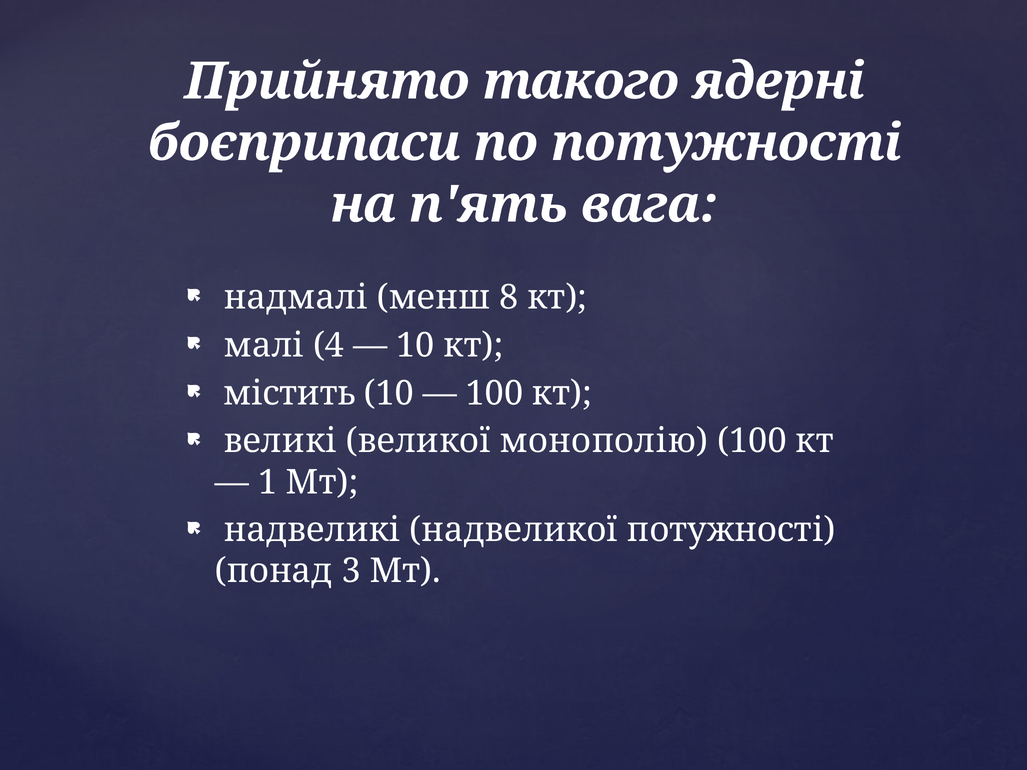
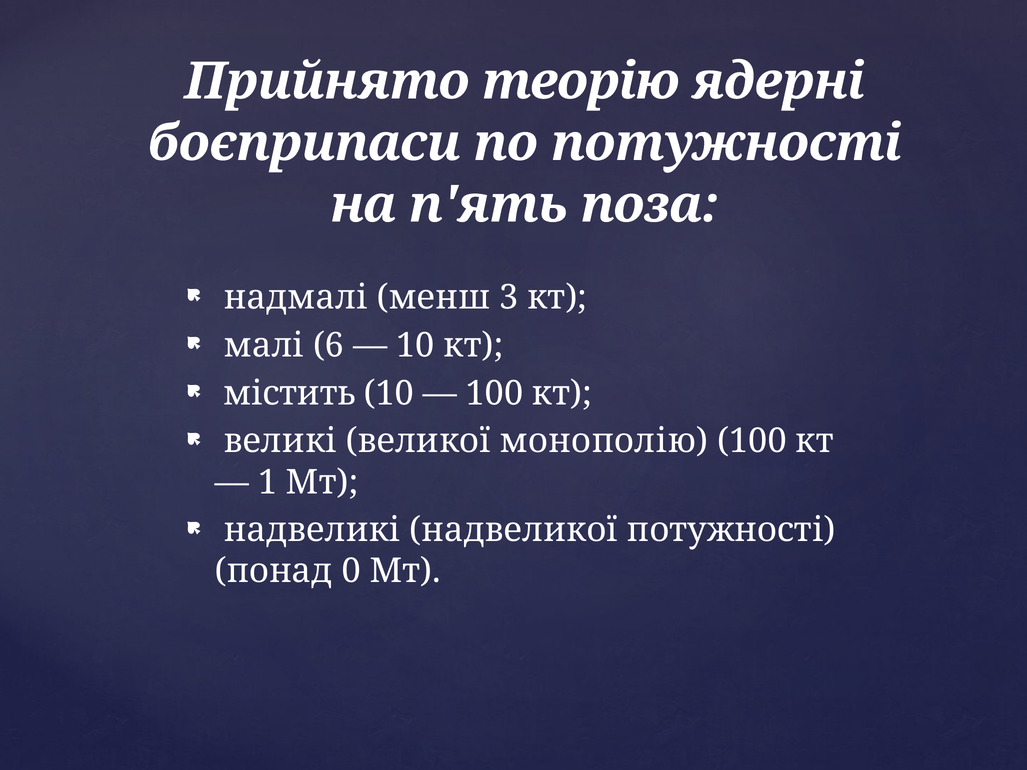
такого: такого -> теорію
вага: вага -> поза
8: 8 -> 3
4: 4 -> 6
3: 3 -> 0
